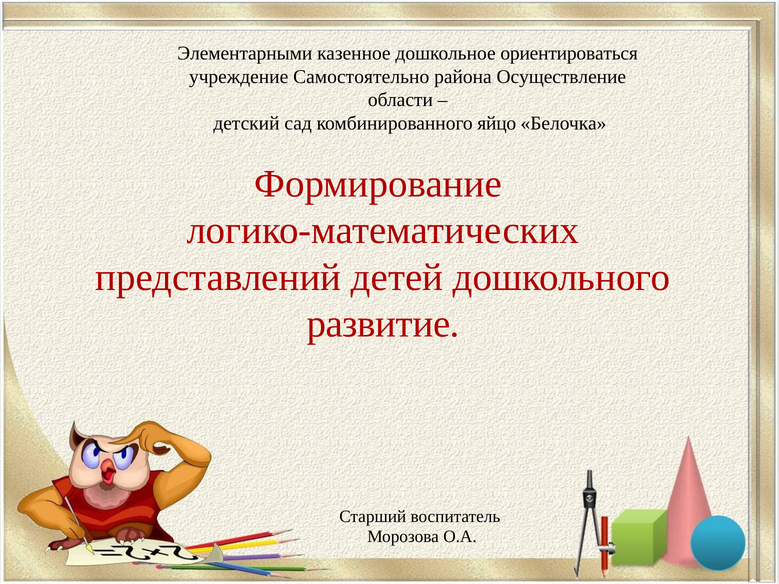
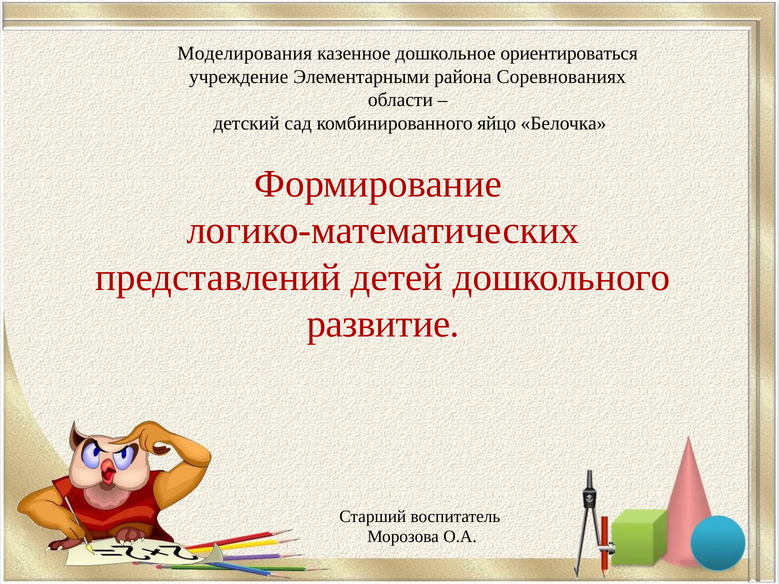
Элементарными: Элементарными -> Моделирования
Самостоятельно: Самостоятельно -> Элементарными
Осуществление: Осуществление -> Соревнованиях
